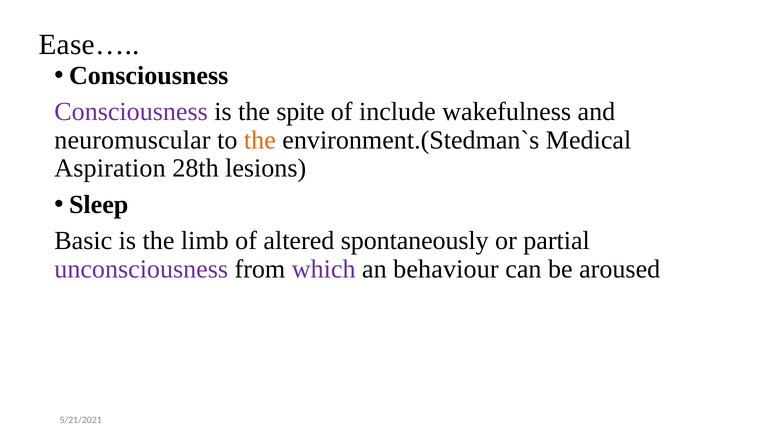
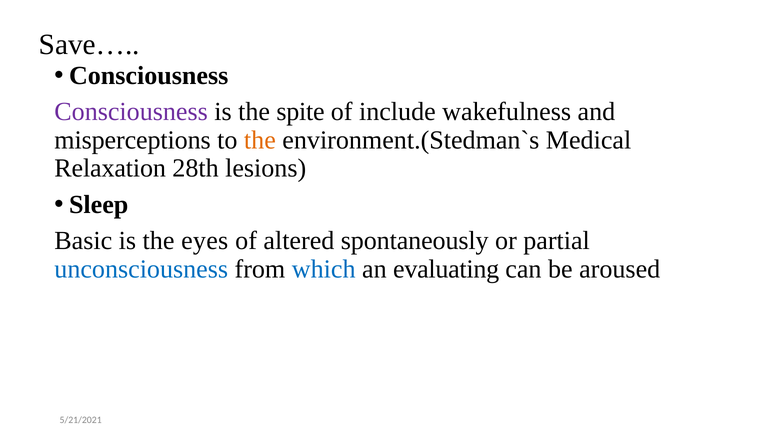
Ease…: Ease… -> Save…
neuromuscular: neuromuscular -> misperceptions
Aspiration: Aspiration -> Relaxation
limb: limb -> eyes
unconsciousness colour: purple -> blue
which colour: purple -> blue
behaviour: behaviour -> evaluating
